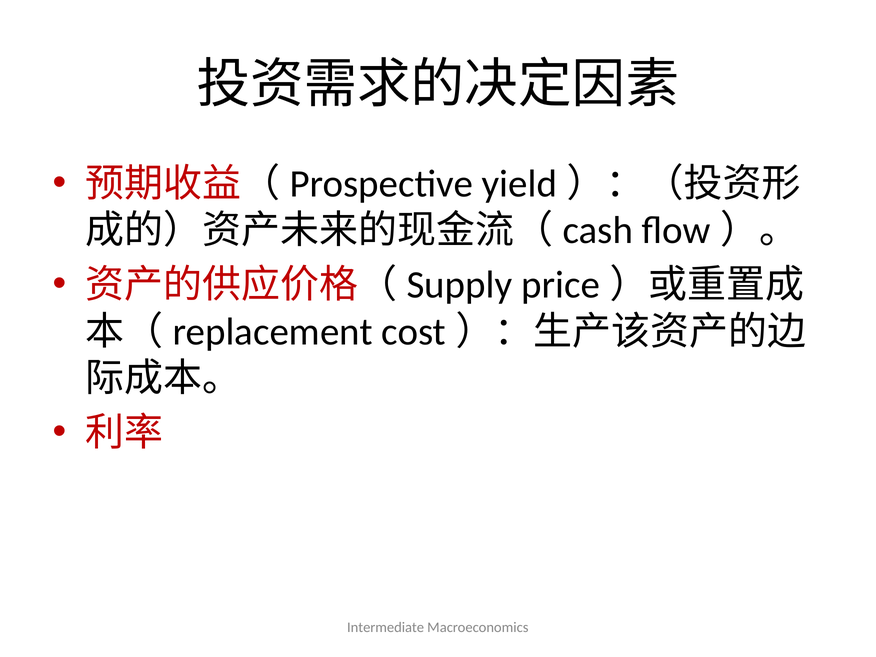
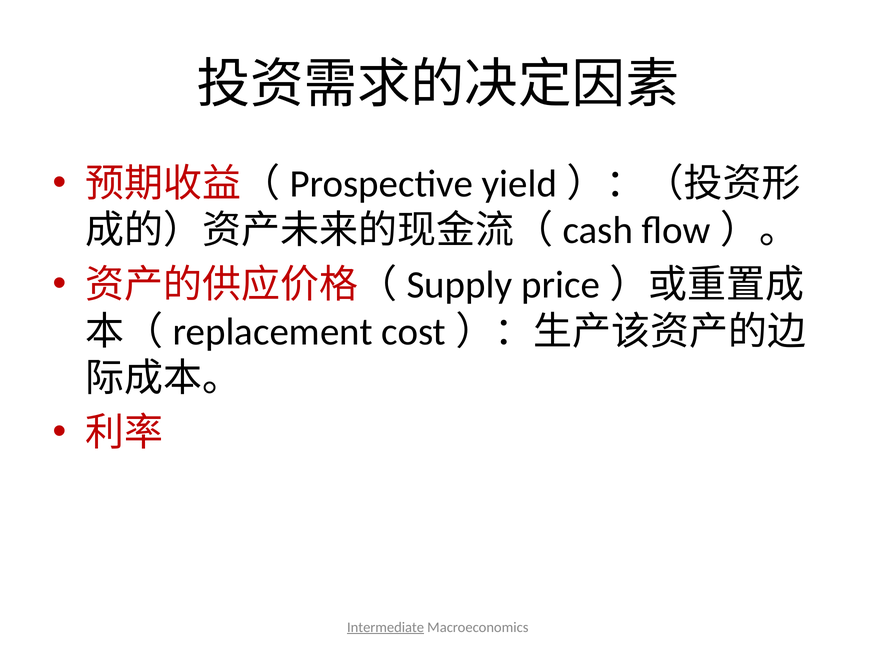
Intermediate underline: none -> present
